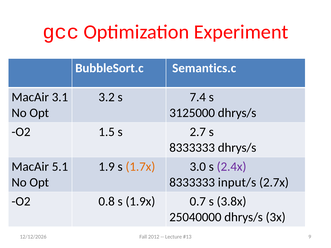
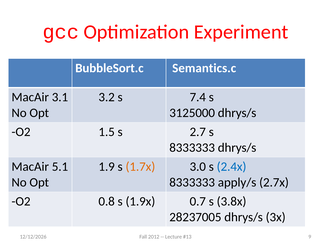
2.4x colour: purple -> blue
input/s: input/s -> apply/s
25040000: 25040000 -> 28237005
